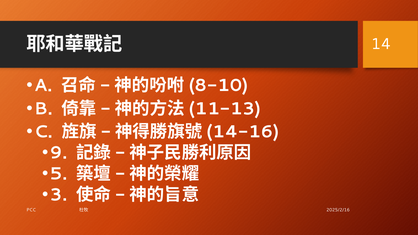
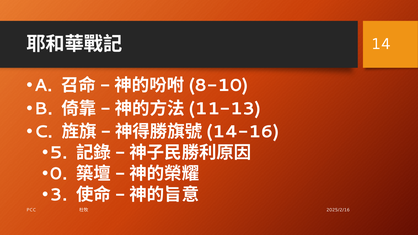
9: 9 -> 5
5: 5 -> 0
